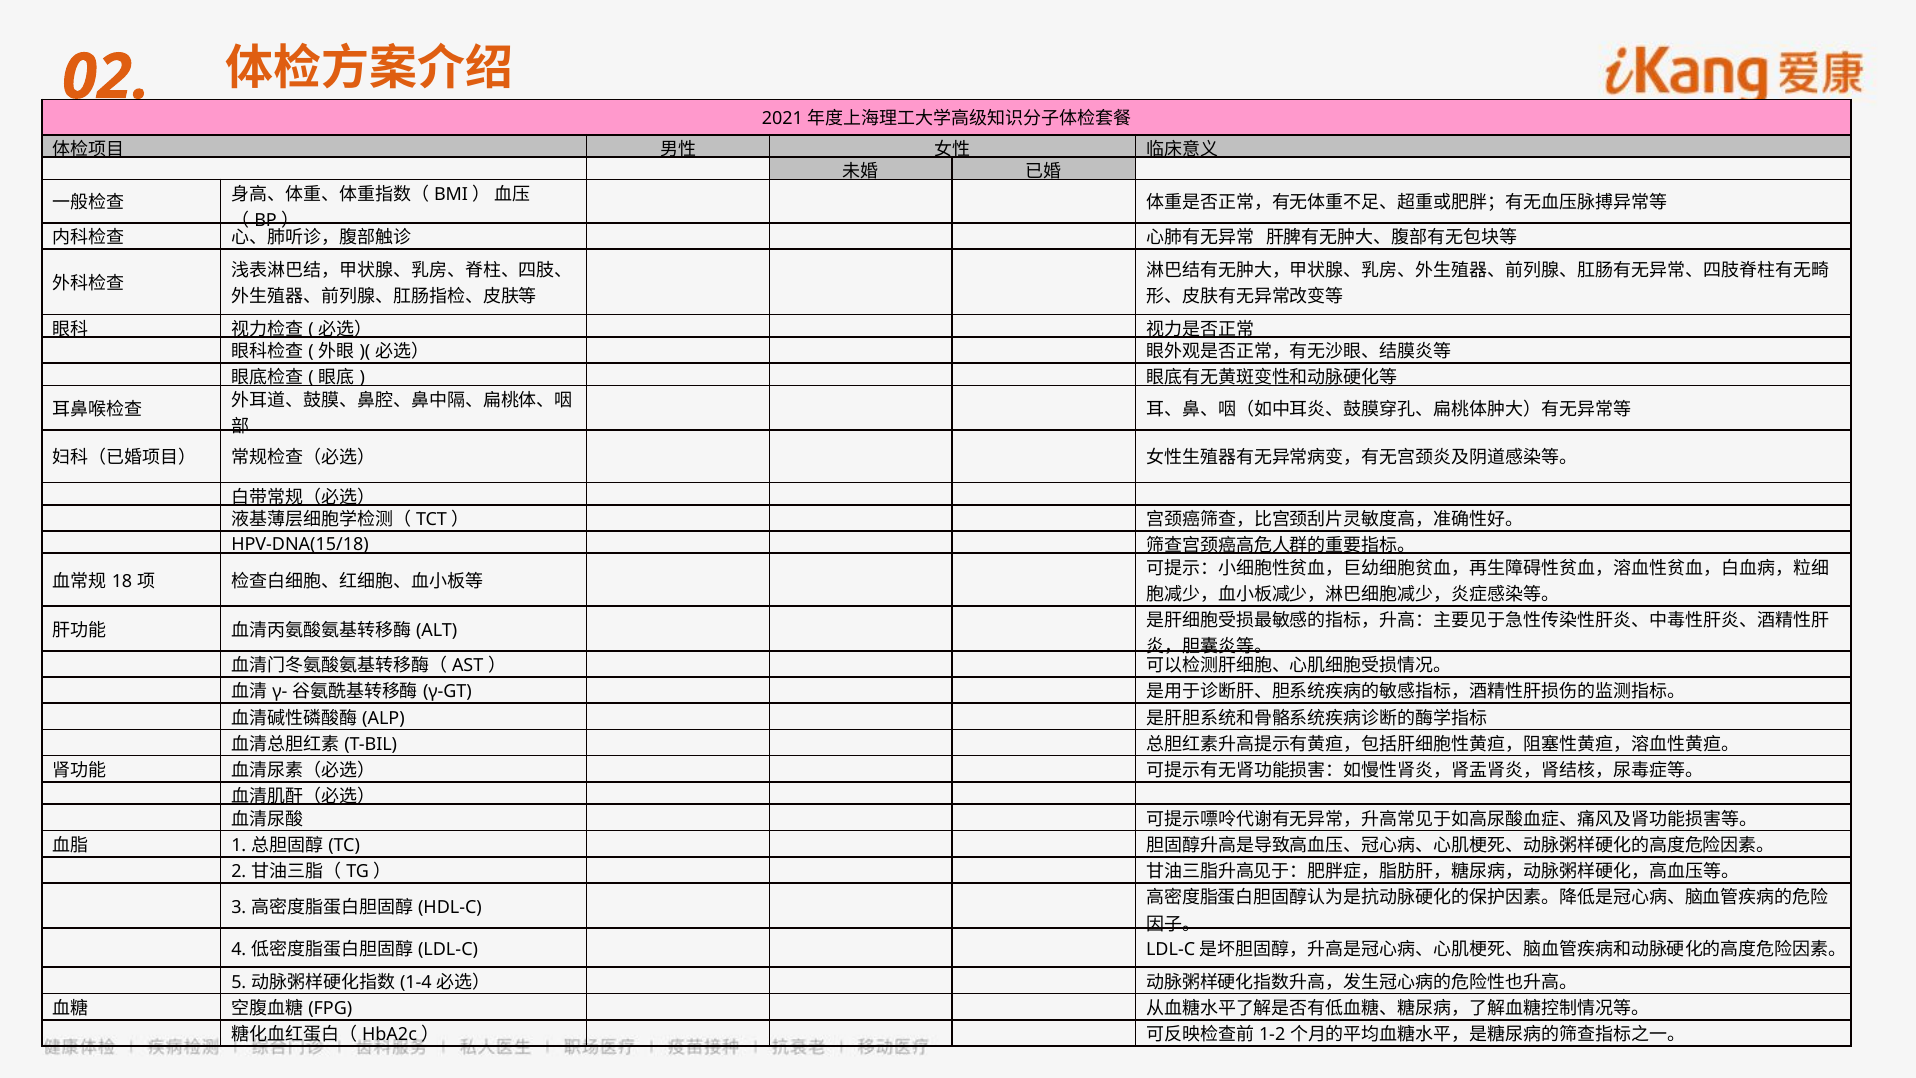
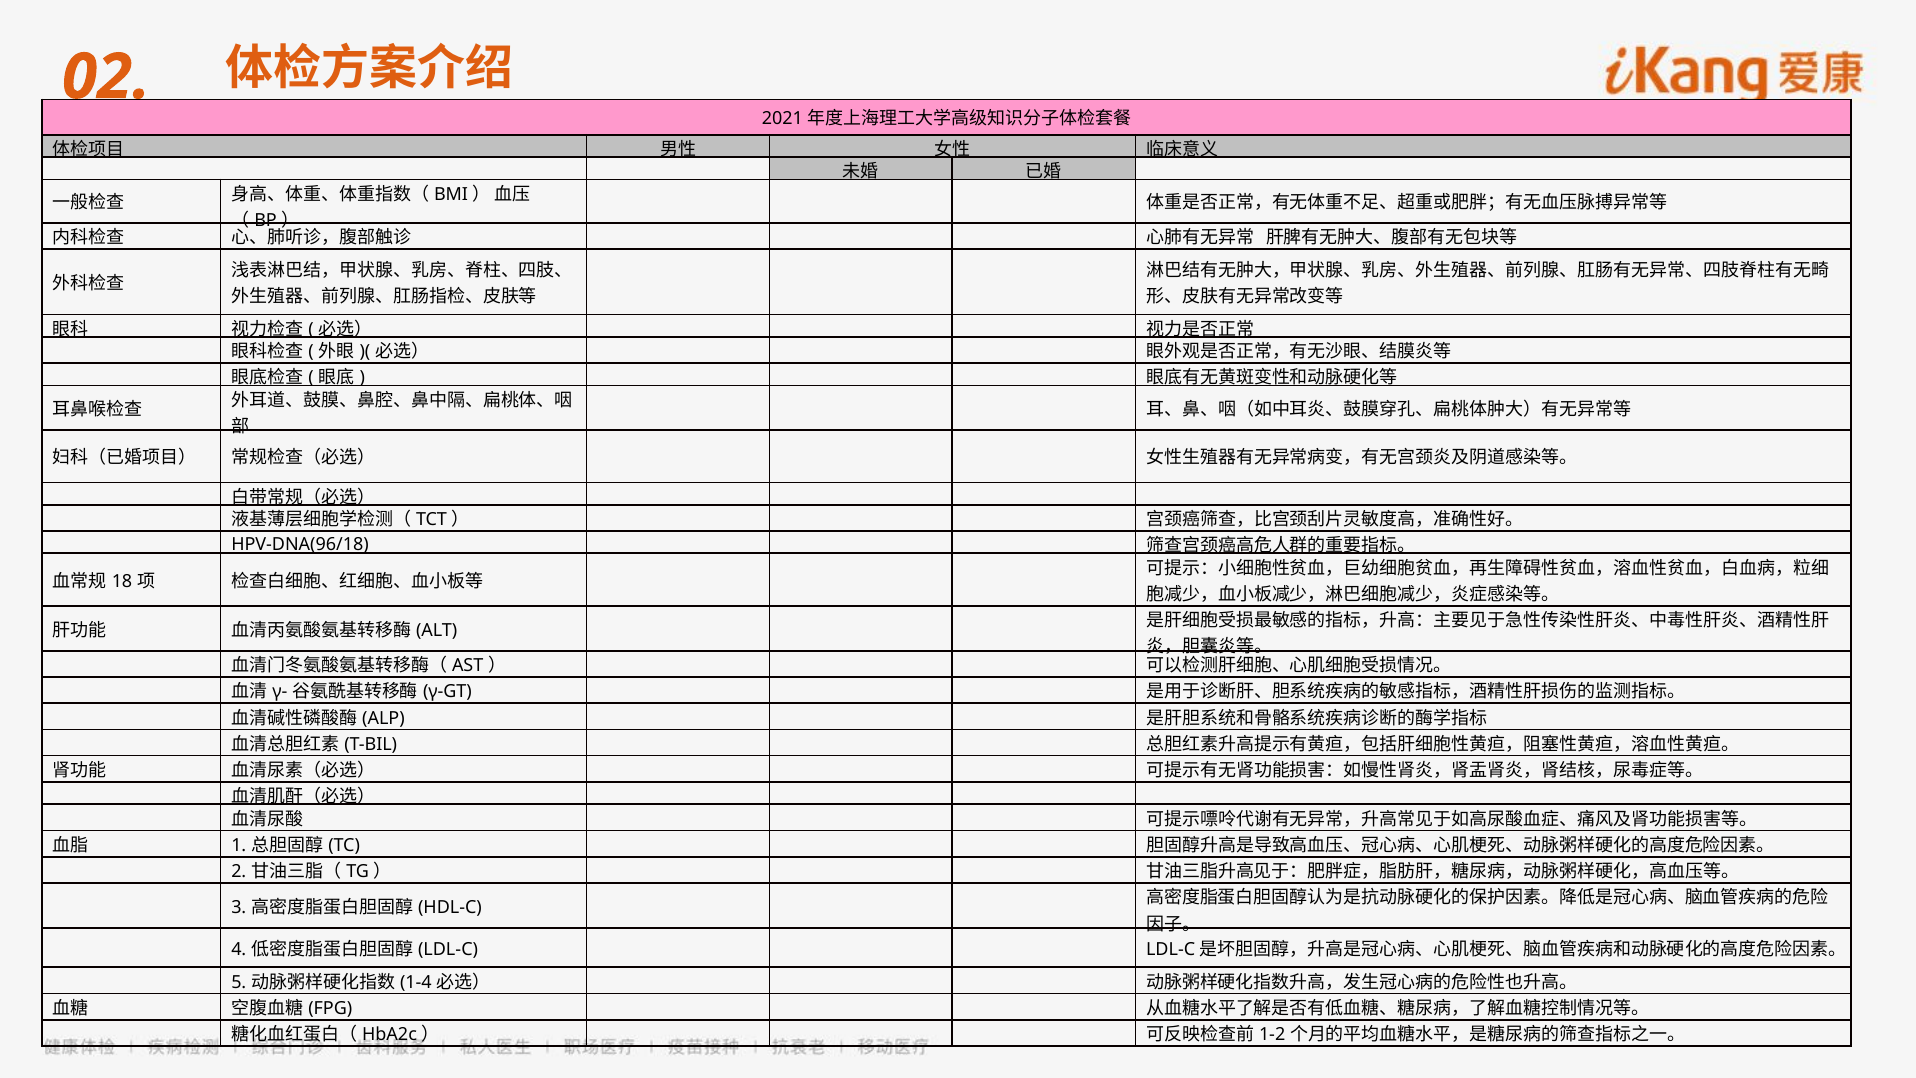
HPV-DNA(15/18: HPV-DNA(15/18 -> HPV-DNA(96/18
